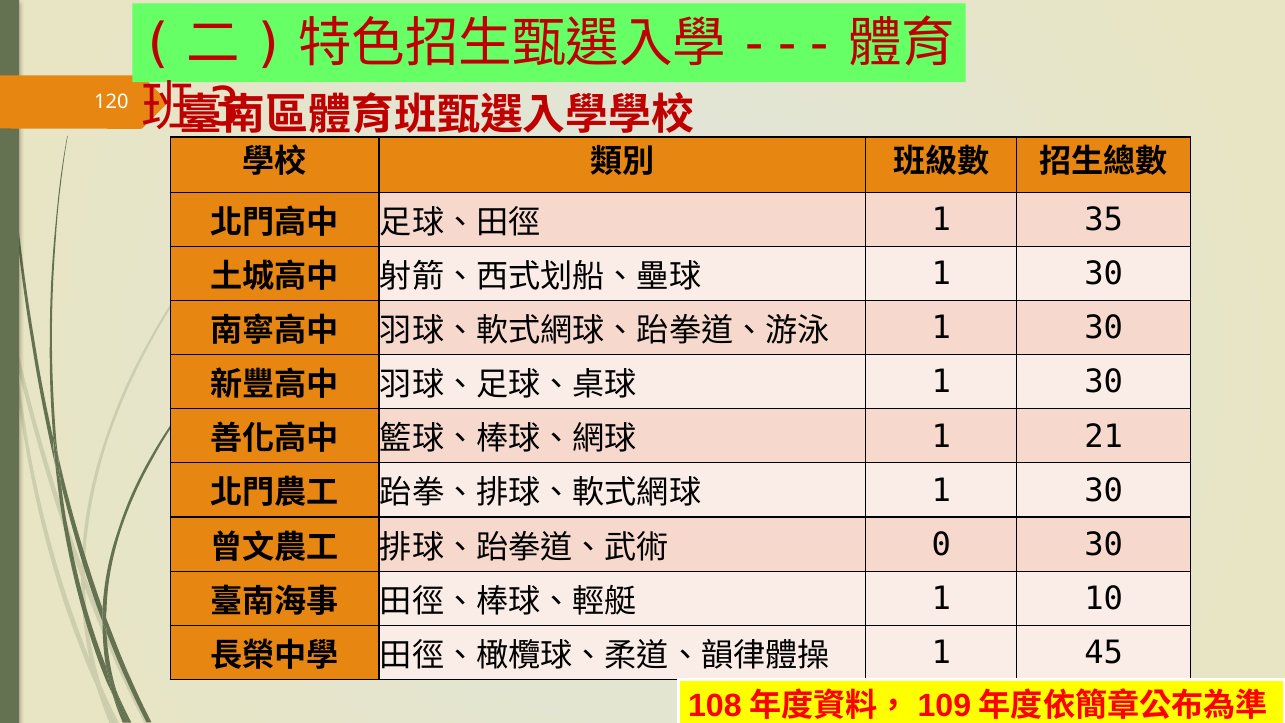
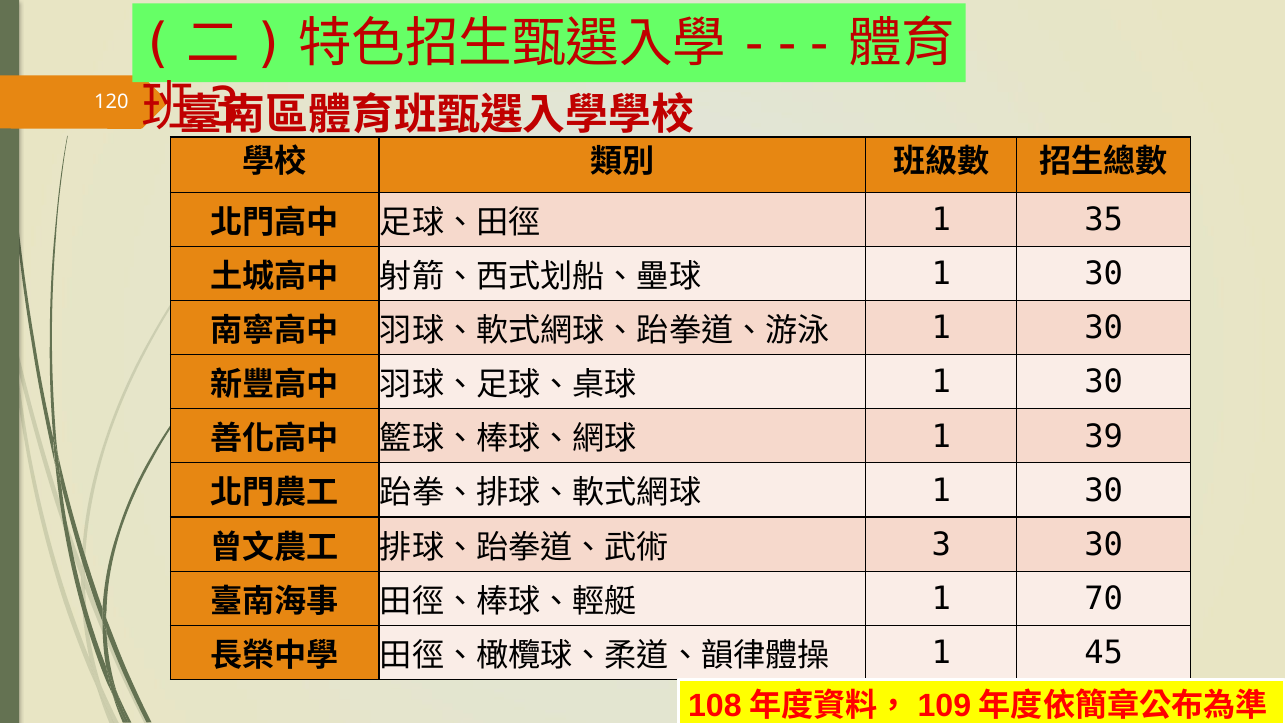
21: 21 -> 39
0 at (941, 544): 0 -> 3
10: 10 -> 70
